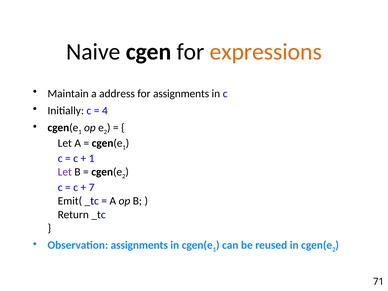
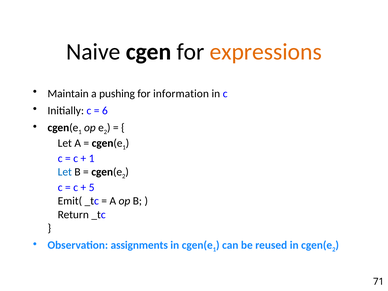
address: address -> pushing
for assignments: assignments -> information
4: 4 -> 6
Let at (65, 172) colour: purple -> blue
7: 7 -> 5
